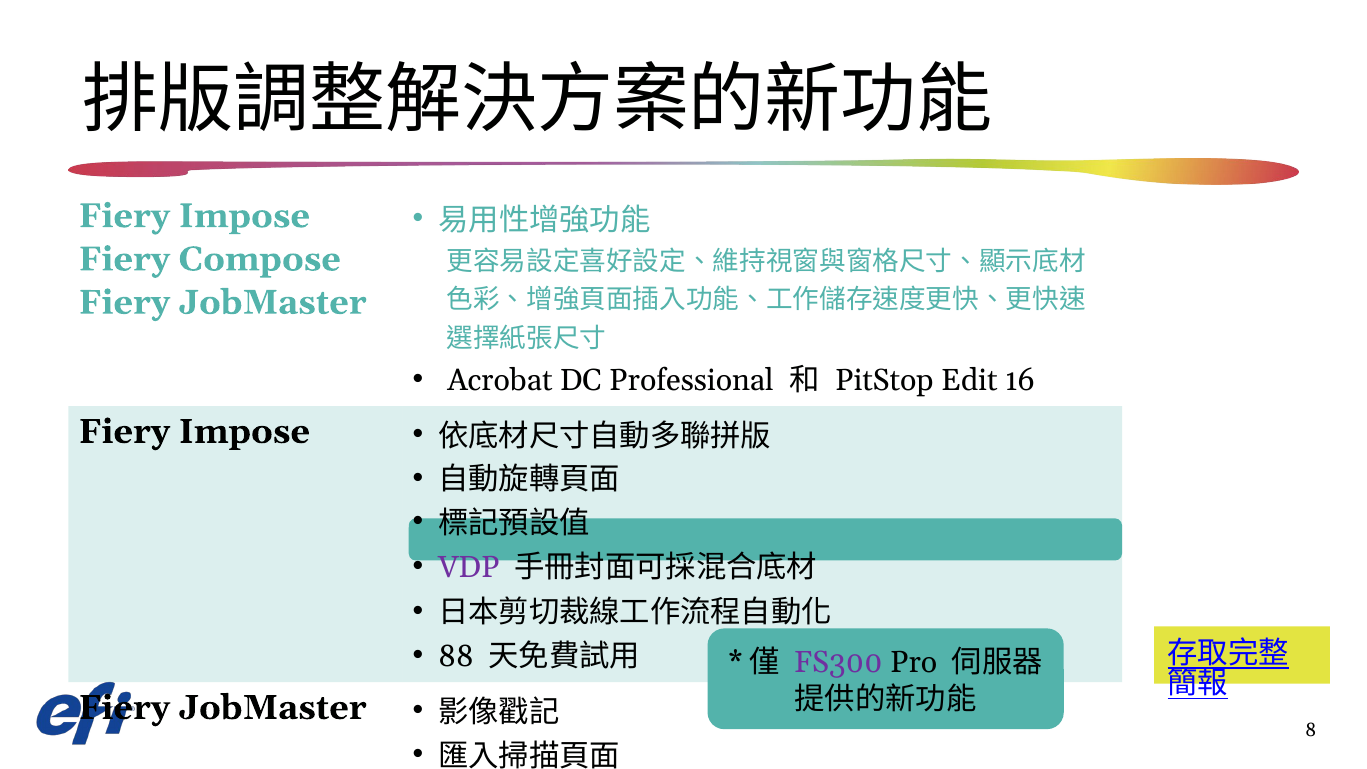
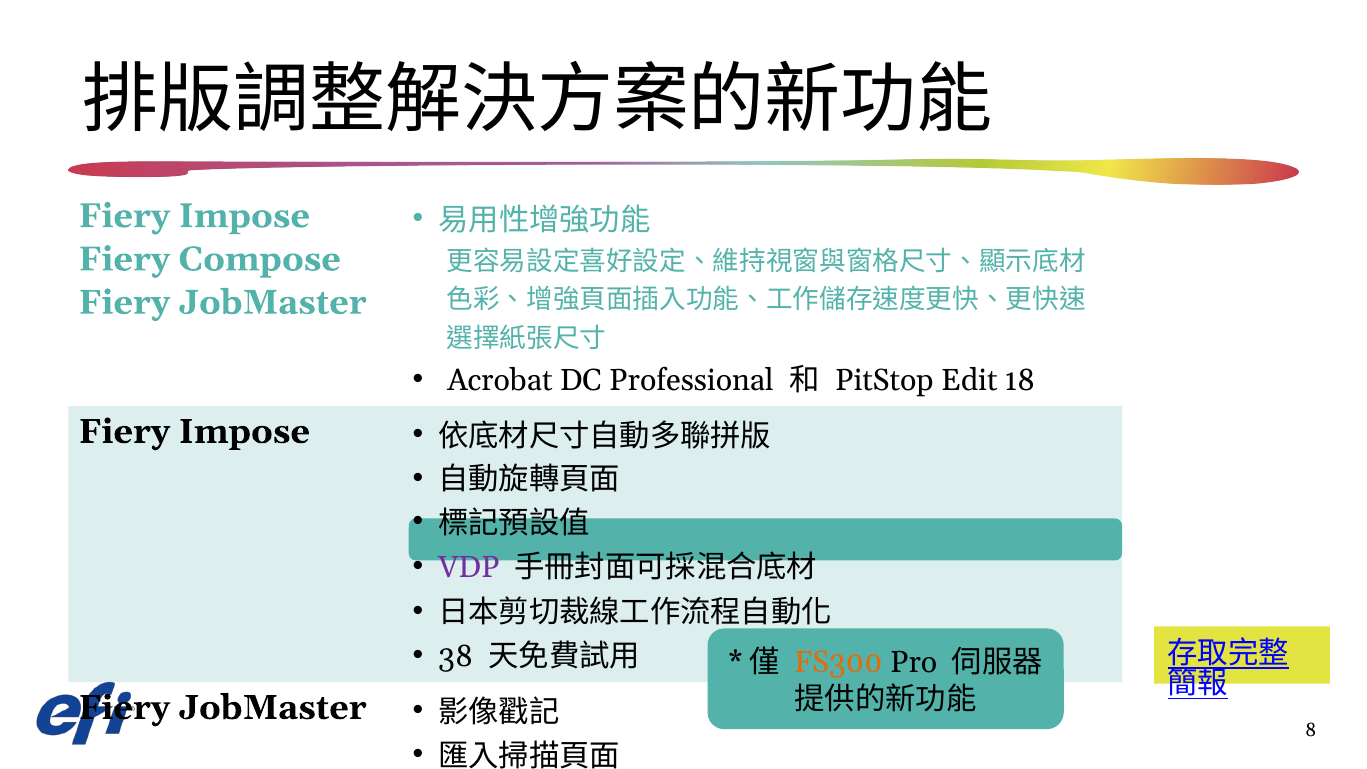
16: 16 -> 18
88: 88 -> 38
FS300 colour: purple -> orange
